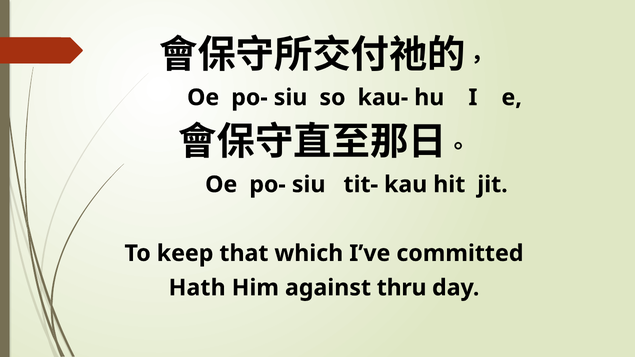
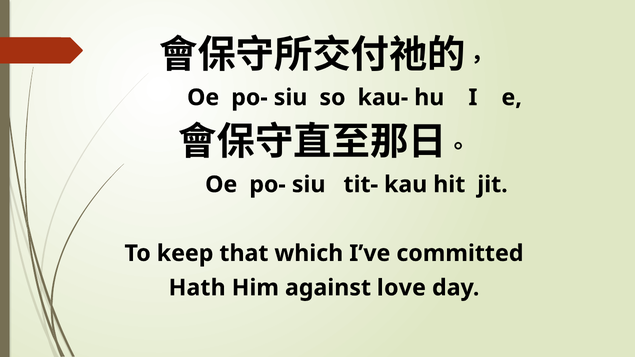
thru: thru -> love
